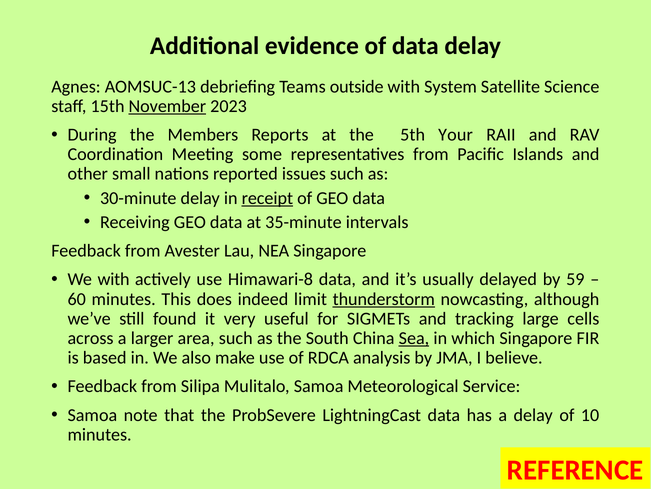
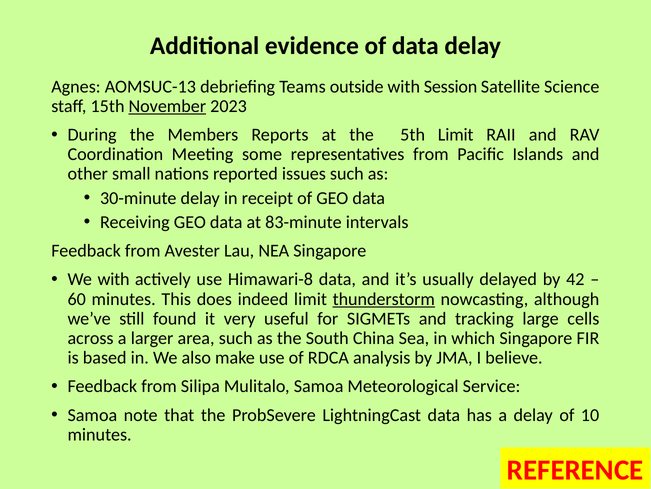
System: System -> Session
5th Your: Your -> Limit
receipt underline: present -> none
35-minute: 35-minute -> 83-minute
59: 59 -> 42
Sea underline: present -> none
